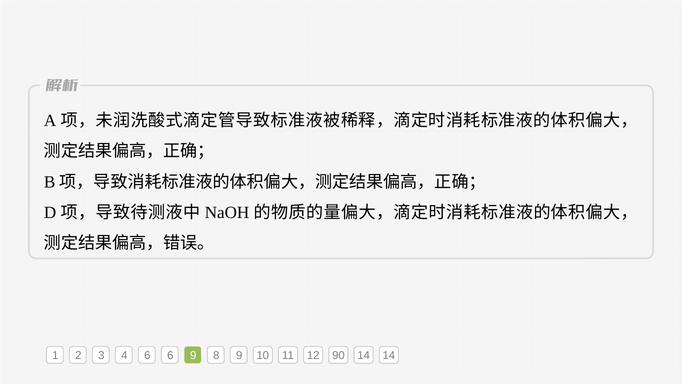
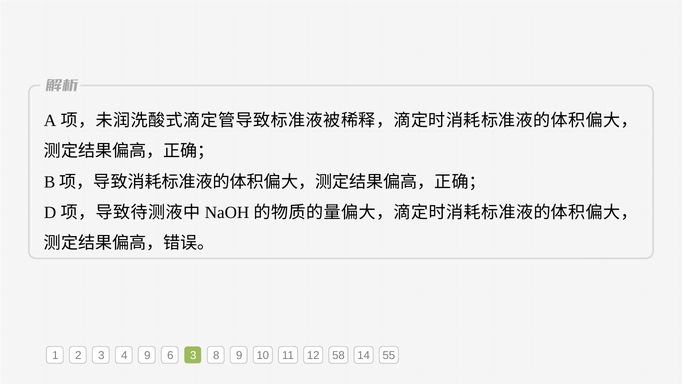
4 6: 6 -> 9
6 9: 9 -> 3
90: 90 -> 58
14 14: 14 -> 55
